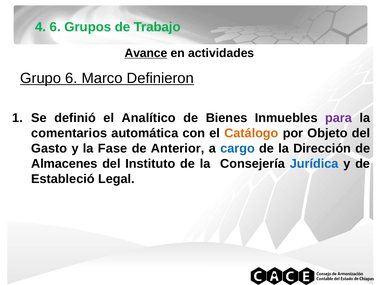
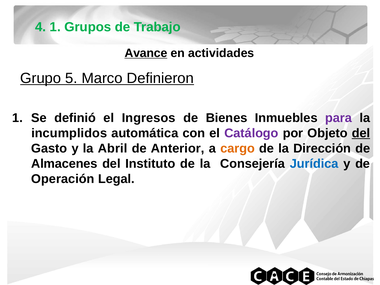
4 6: 6 -> 1
Grupo 6: 6 -> 5
Analítico: Analítico -> Ingresos
comentarios: comentarios -> incumplidos
Catálogo colour: orange -> purple
del at (361, 133) underline: none -> present
Fase: Fase -> Abril
cargo colour: blue -> orange
Estableció: Estableció -> Operación
